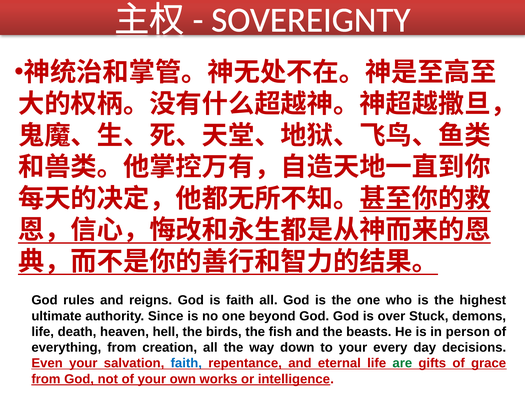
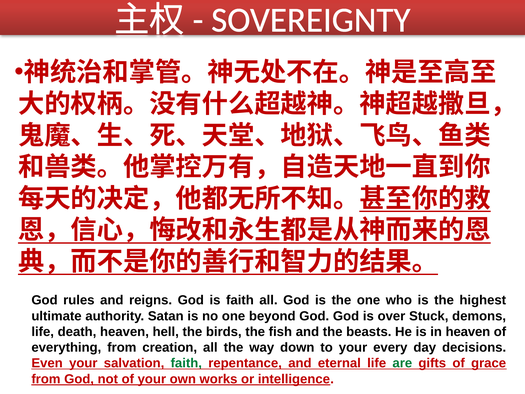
Since: Since -> Satan
in person: person -> heaven
faith at (186, 363) colour: blue -> green
